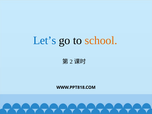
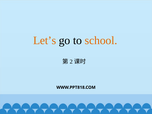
Let’s colour: blue -> orange
